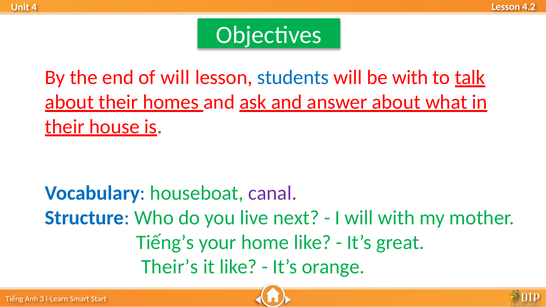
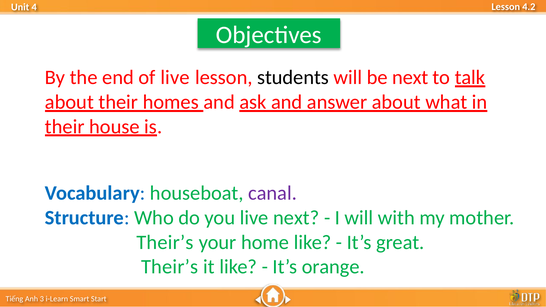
of will: will -> live
students colour: blue -> black
be with: with -> next
Tiếng’s at (165, 242): Tiếng’s -> Their’s
